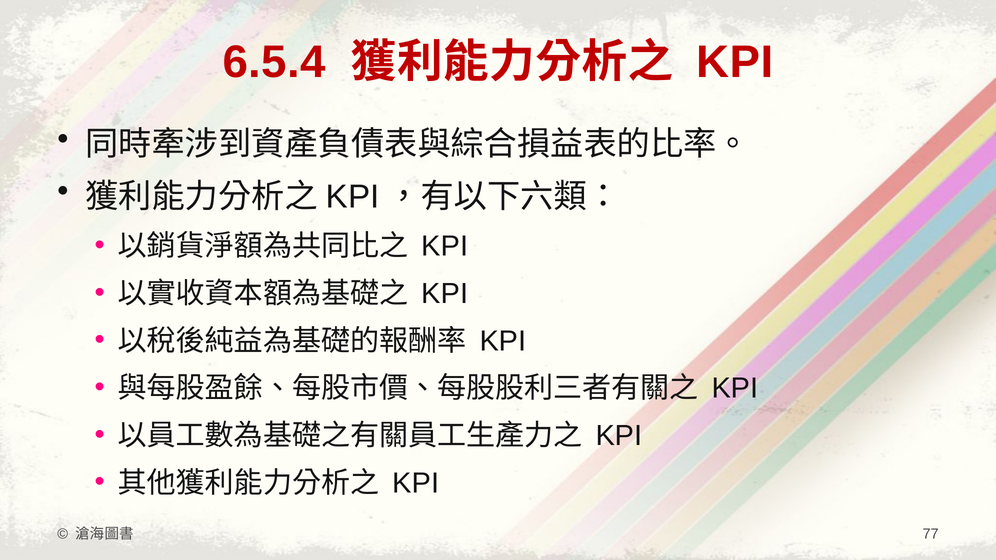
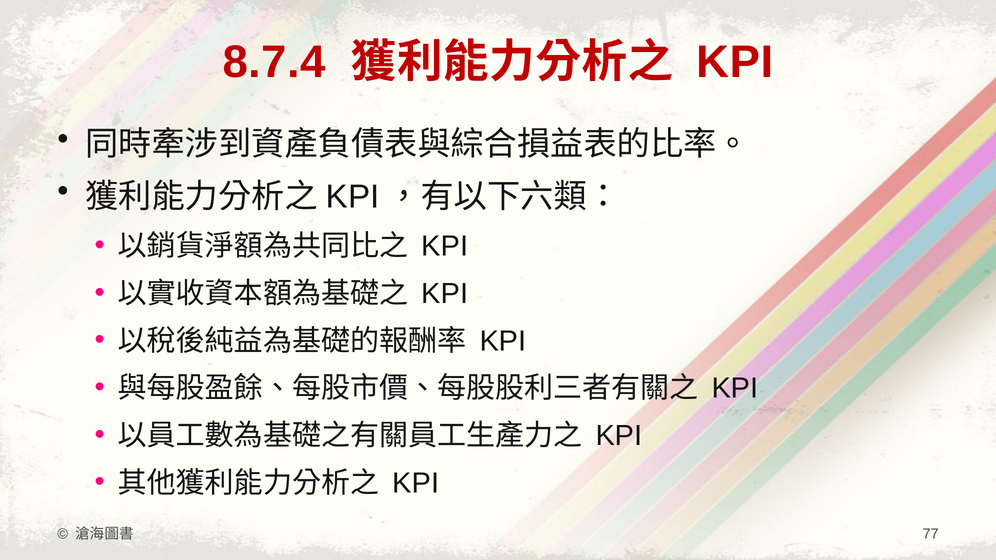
6.5.4: 6.5.4 -> 8.7.4
